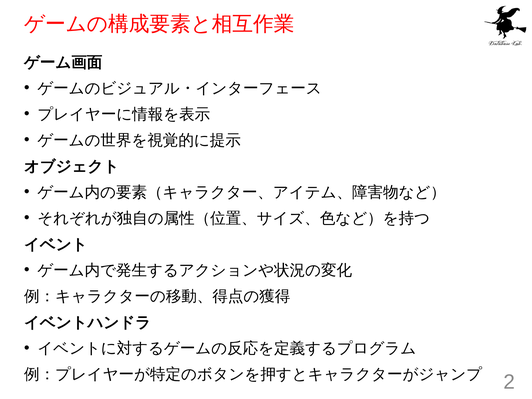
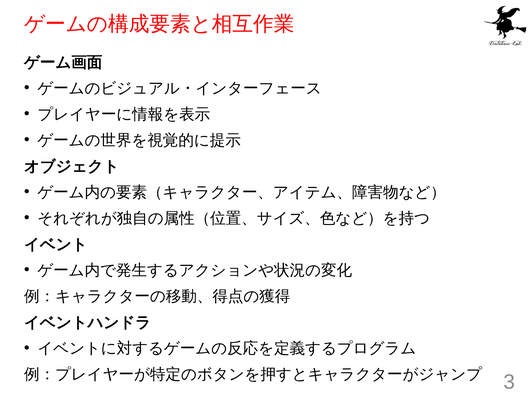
2: 2 -> 3
